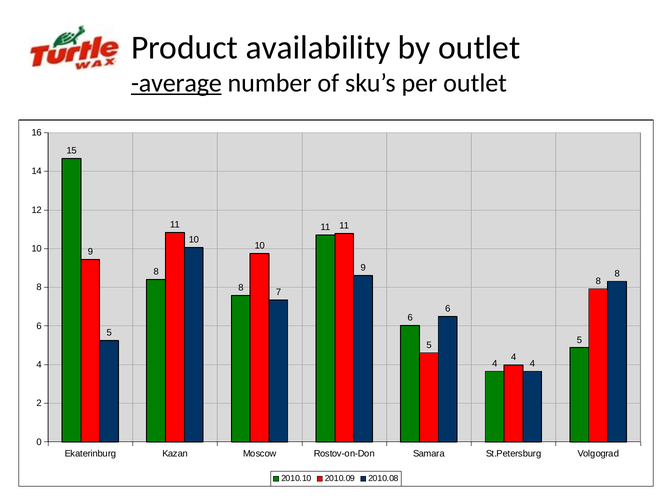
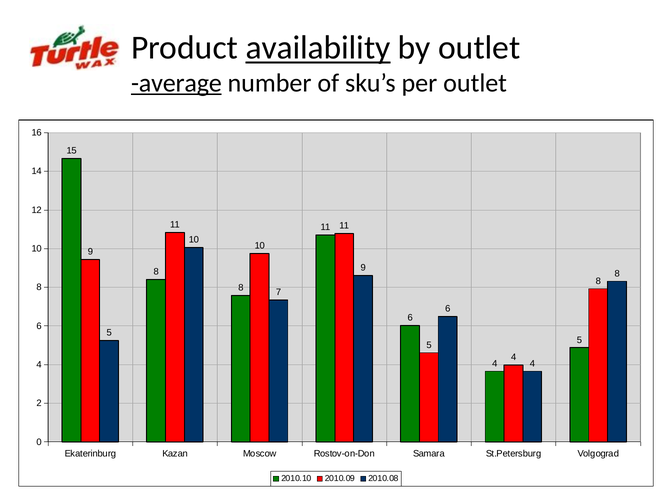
availability underline: none -> present
